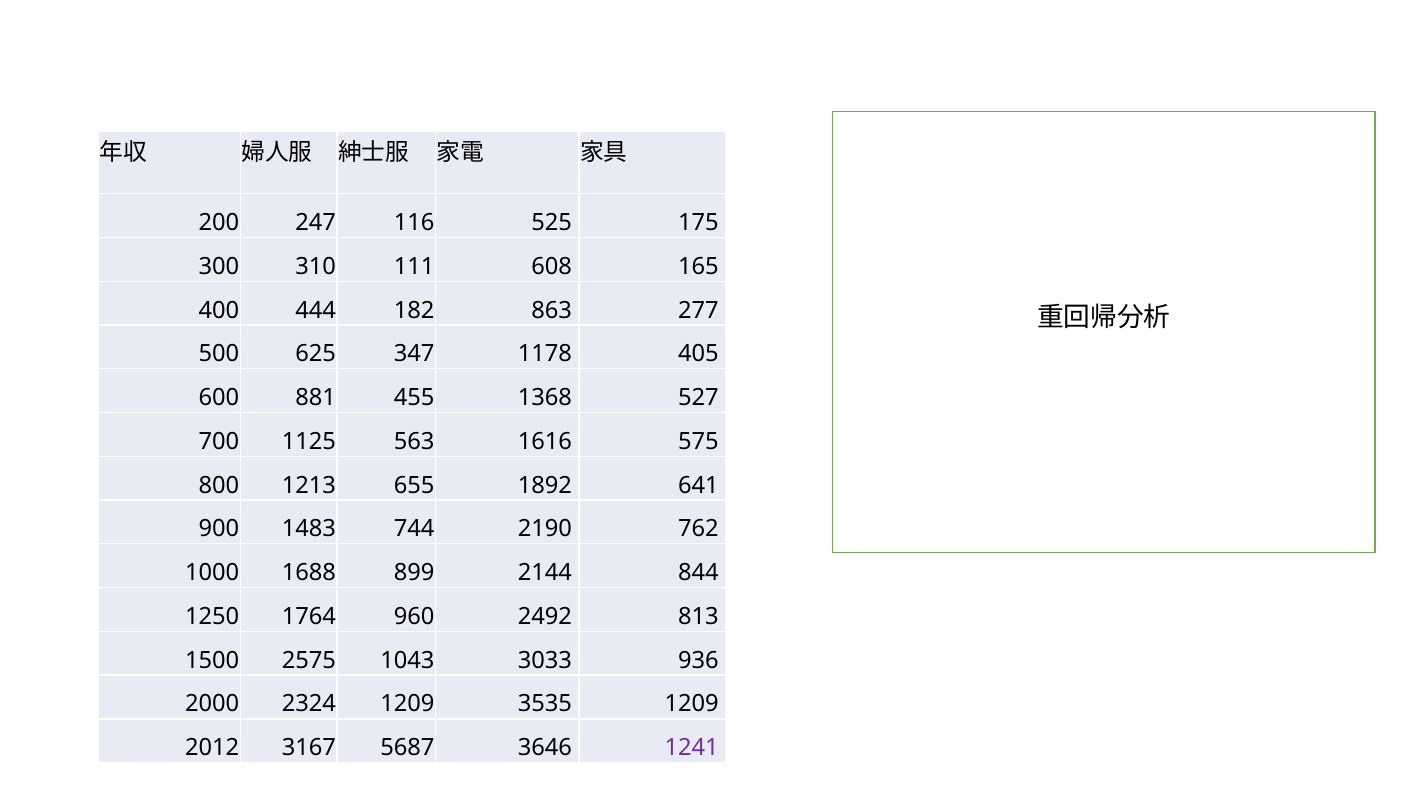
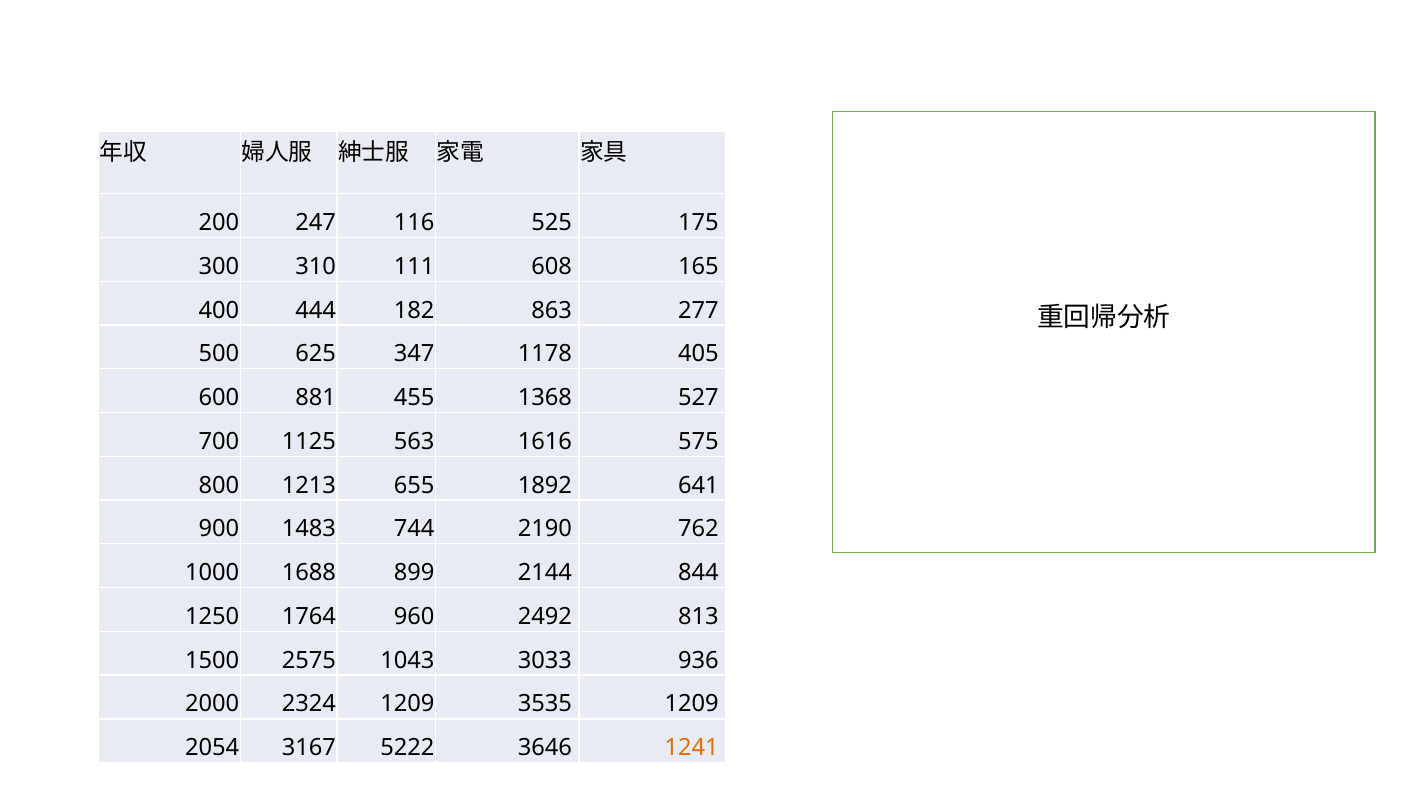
2012: 2012 -> 2054
5687: 5687 -> 5222
1241 colour: purple -> orange
